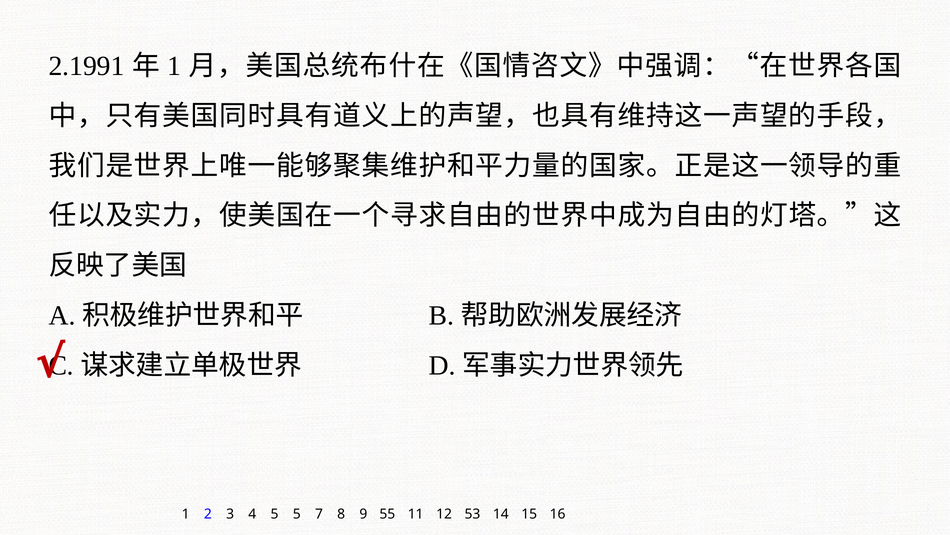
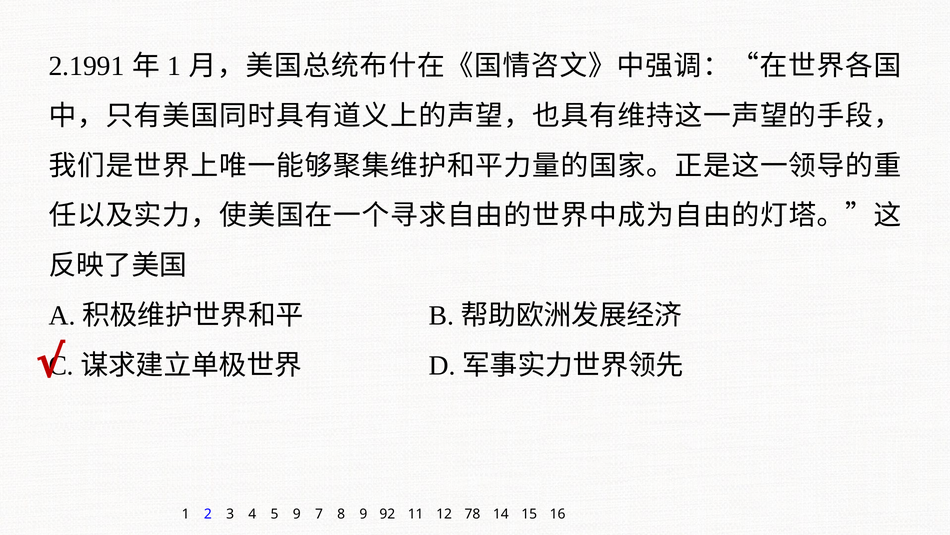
5 5: 5 -> 9
55: 55 -> 92
53: 53 -> 78
